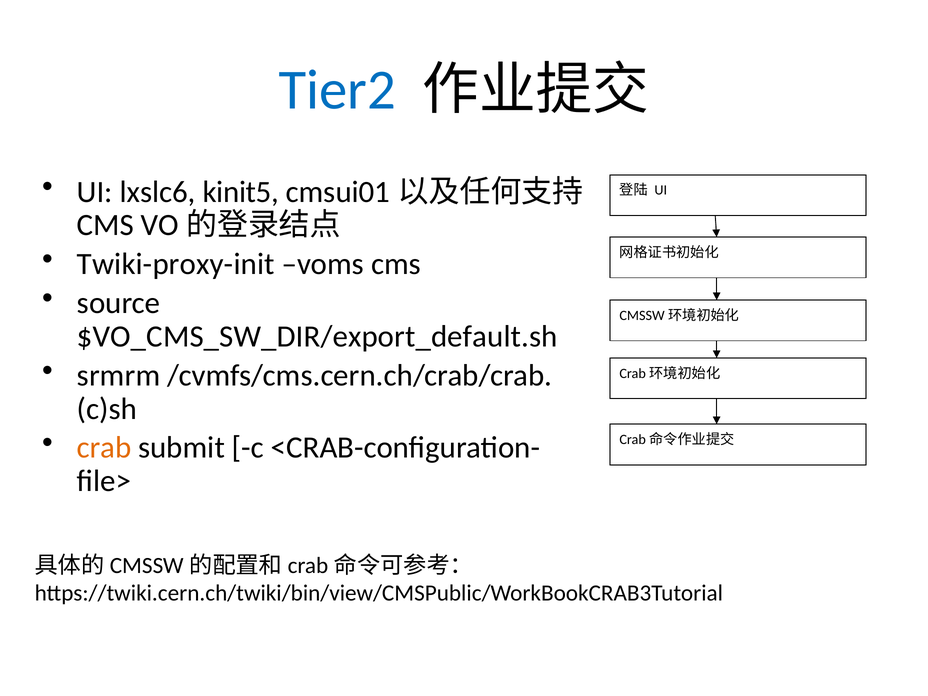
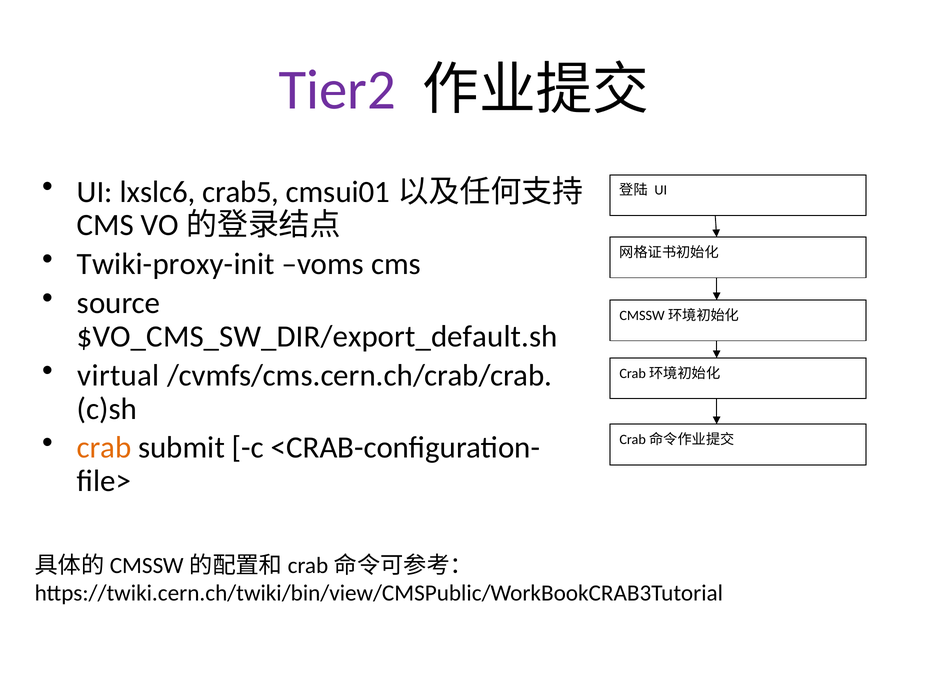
Tier2 colour: blue -> purple
kinit5: kinit5 -> crab5
srmrm: srmrm -> virtual
